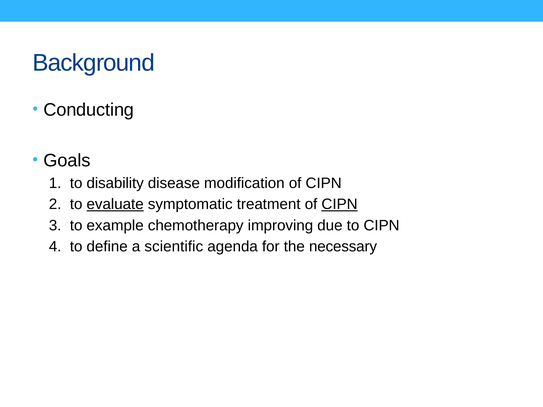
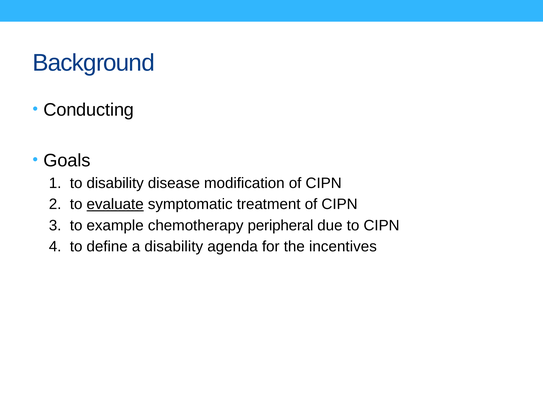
CIPN at (340, 204) underline: present -> none
improving: improving -> peripheral
a scientific: scientific -> disability
necessary: necessary -> incentives
